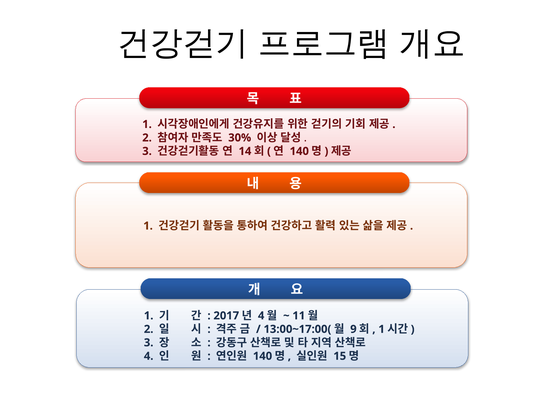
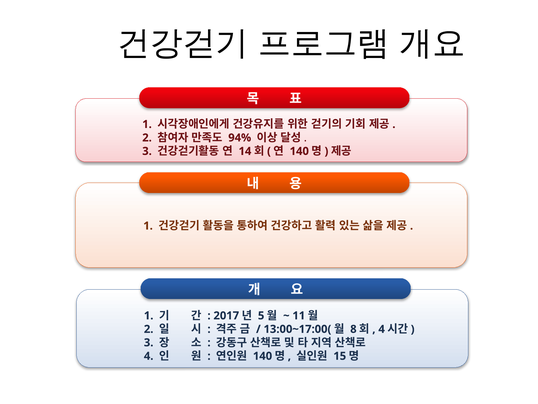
30%: 30% -> 94%
4 at (261, 315): 4 -> 5
9: 9 -> 8
1 at (382, 329): 1 -> 4
